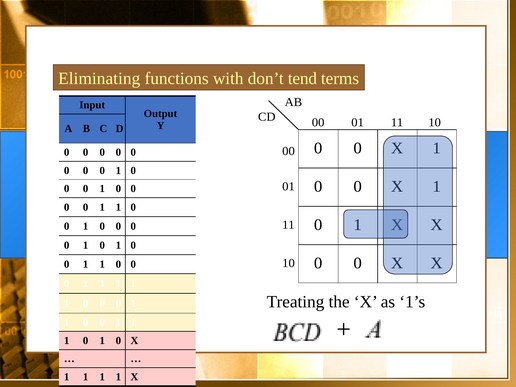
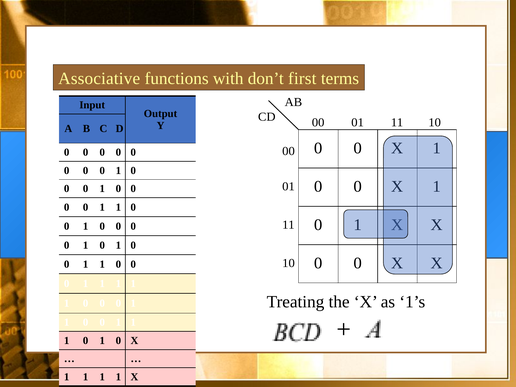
Eliminating: Eliminating -> Associative
tend: tend -> first
